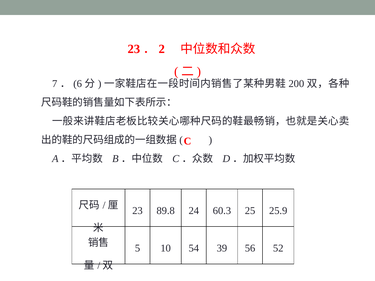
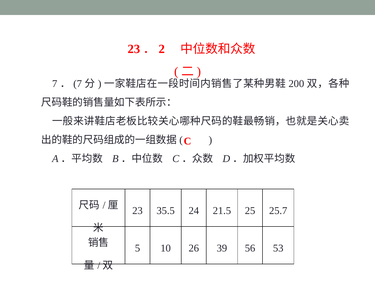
6 at (78, 84): 6 -> 7
89.8: 89.8 -> 35.5
60.3: 60.3 -> 21.5
25.9: 25.9 -> 25.7
54: 54 -> 26
52: 52 -> 53
